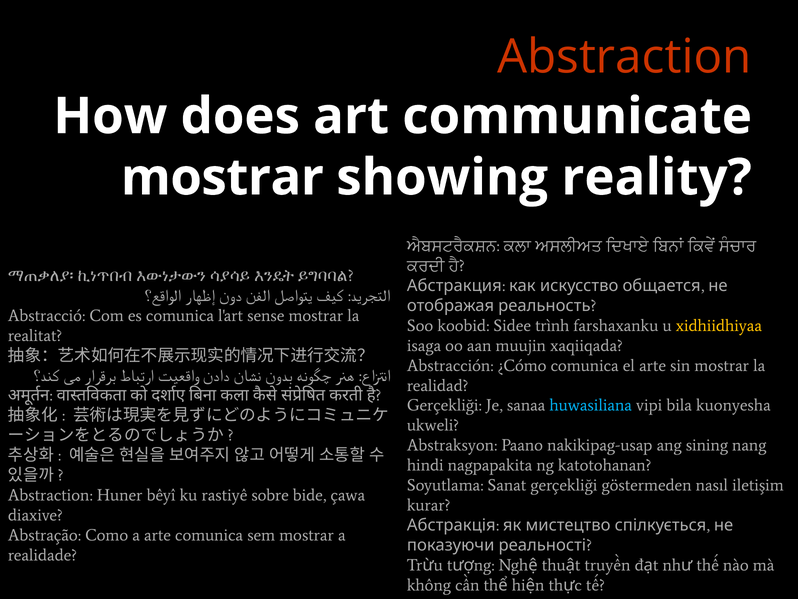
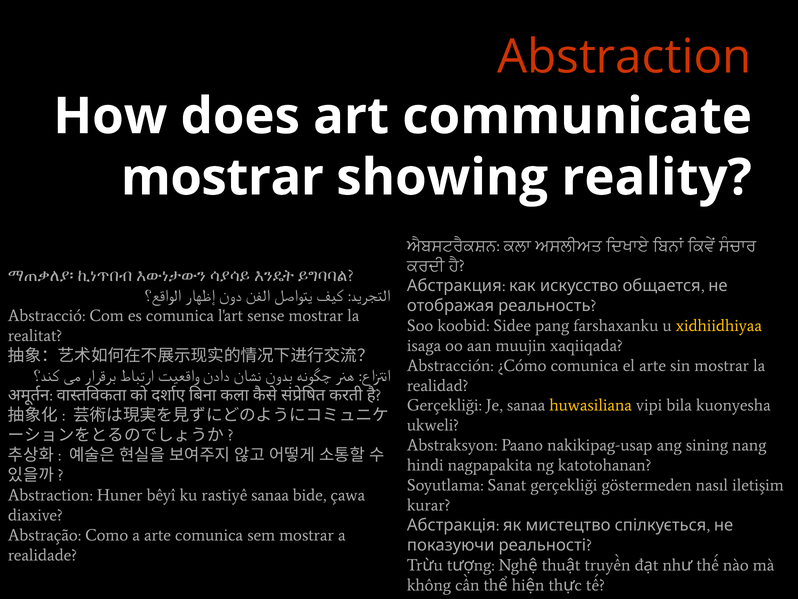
trình: trình -> pang
huwasiliana colour: light blue -> yellow
rastiyê sobre: sobre -> sanaa
